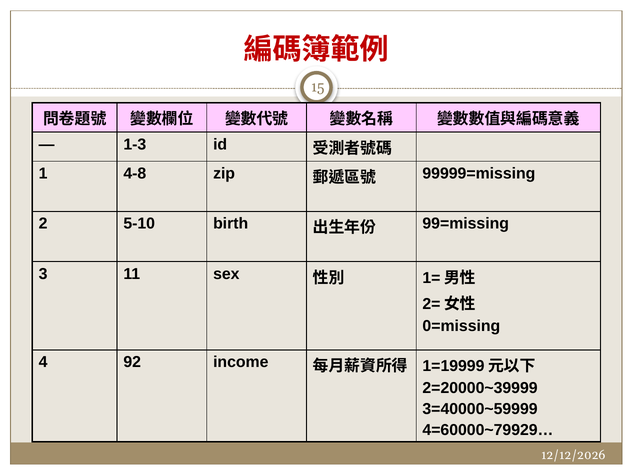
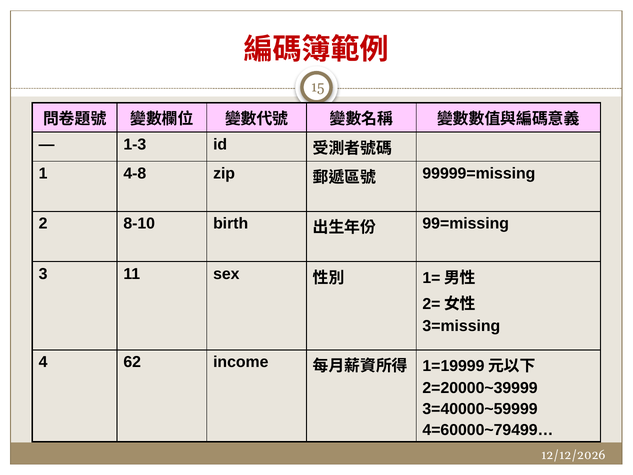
5-10: 5-10 -> 8-10
0=missing: 0=missing -> 3=missing
92: 92 -> 62
4=60000~79929…: 4=60000~79929… -> 4=60000~79499…
